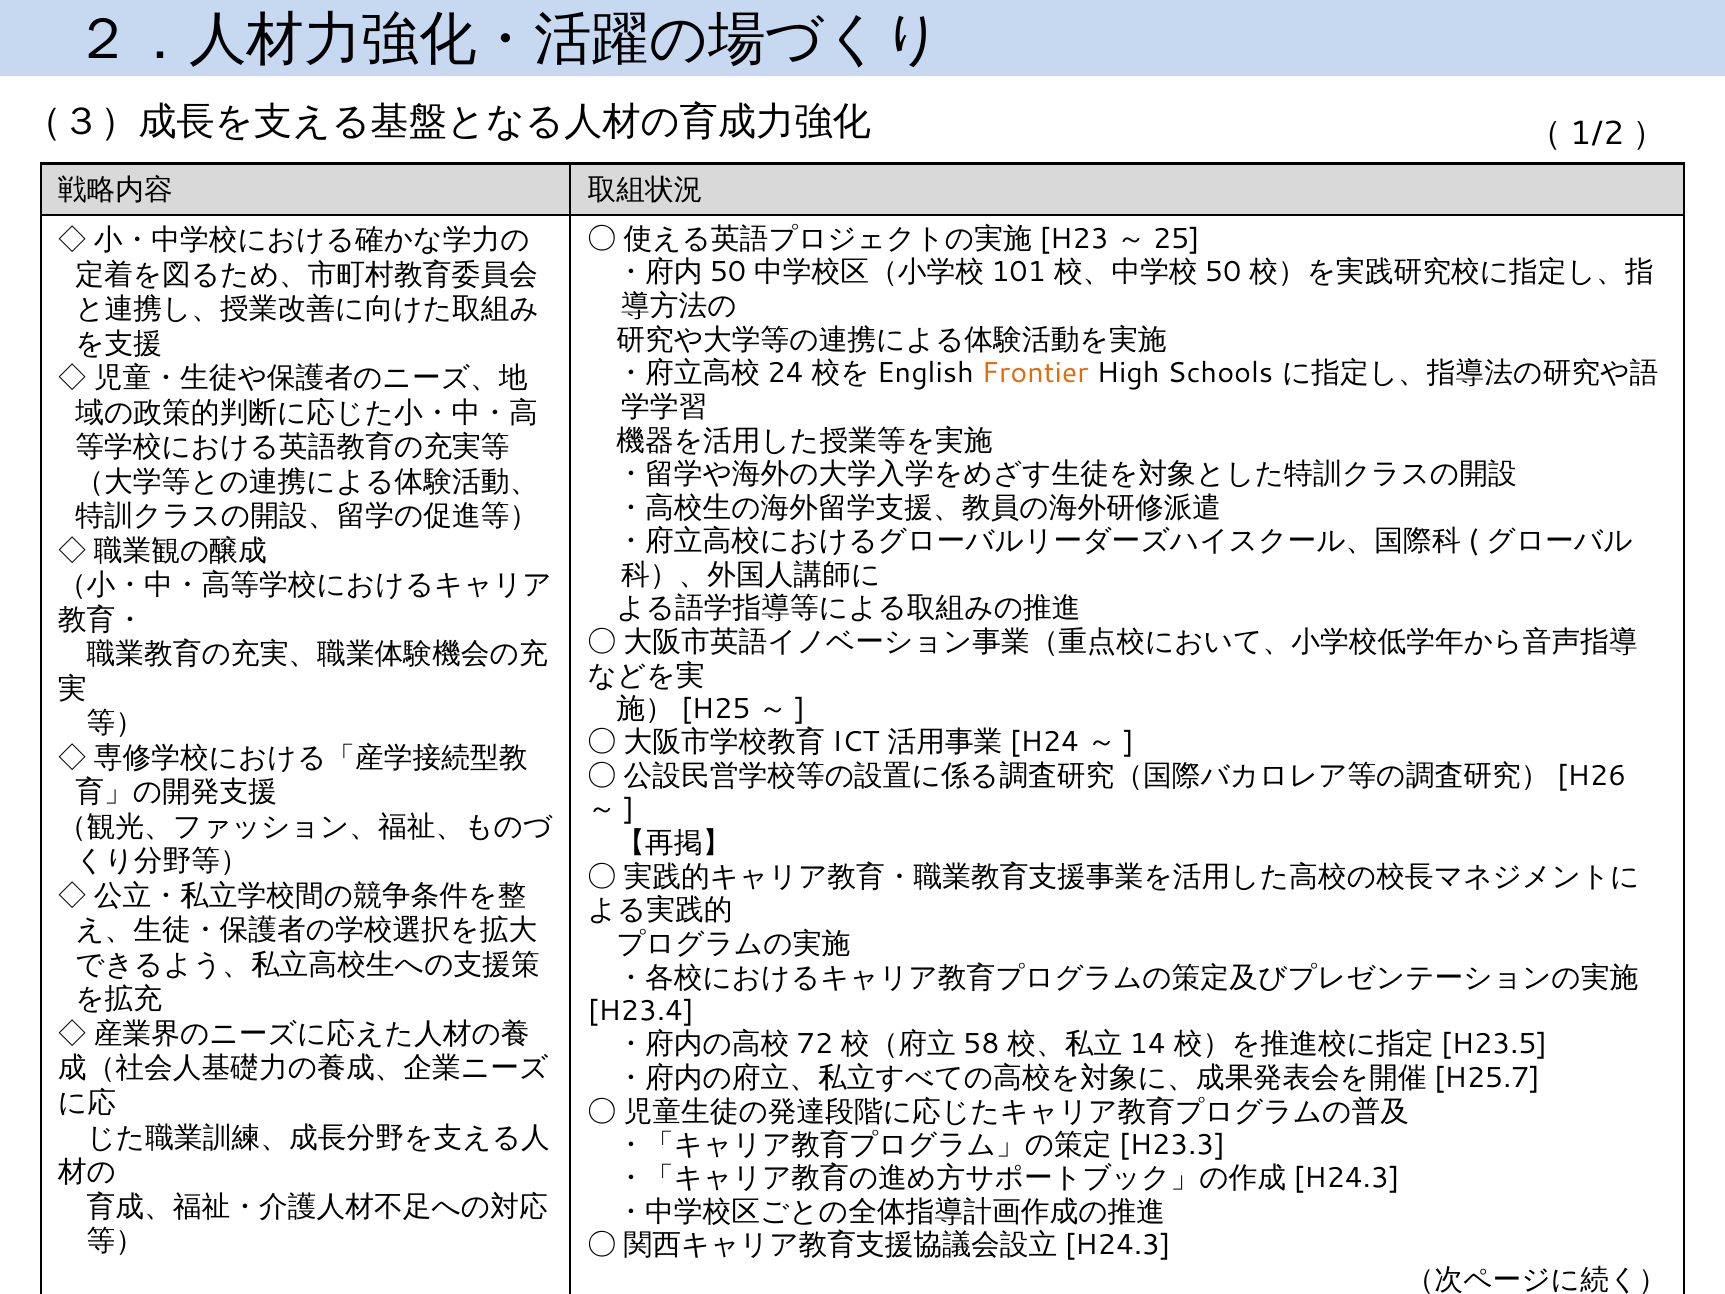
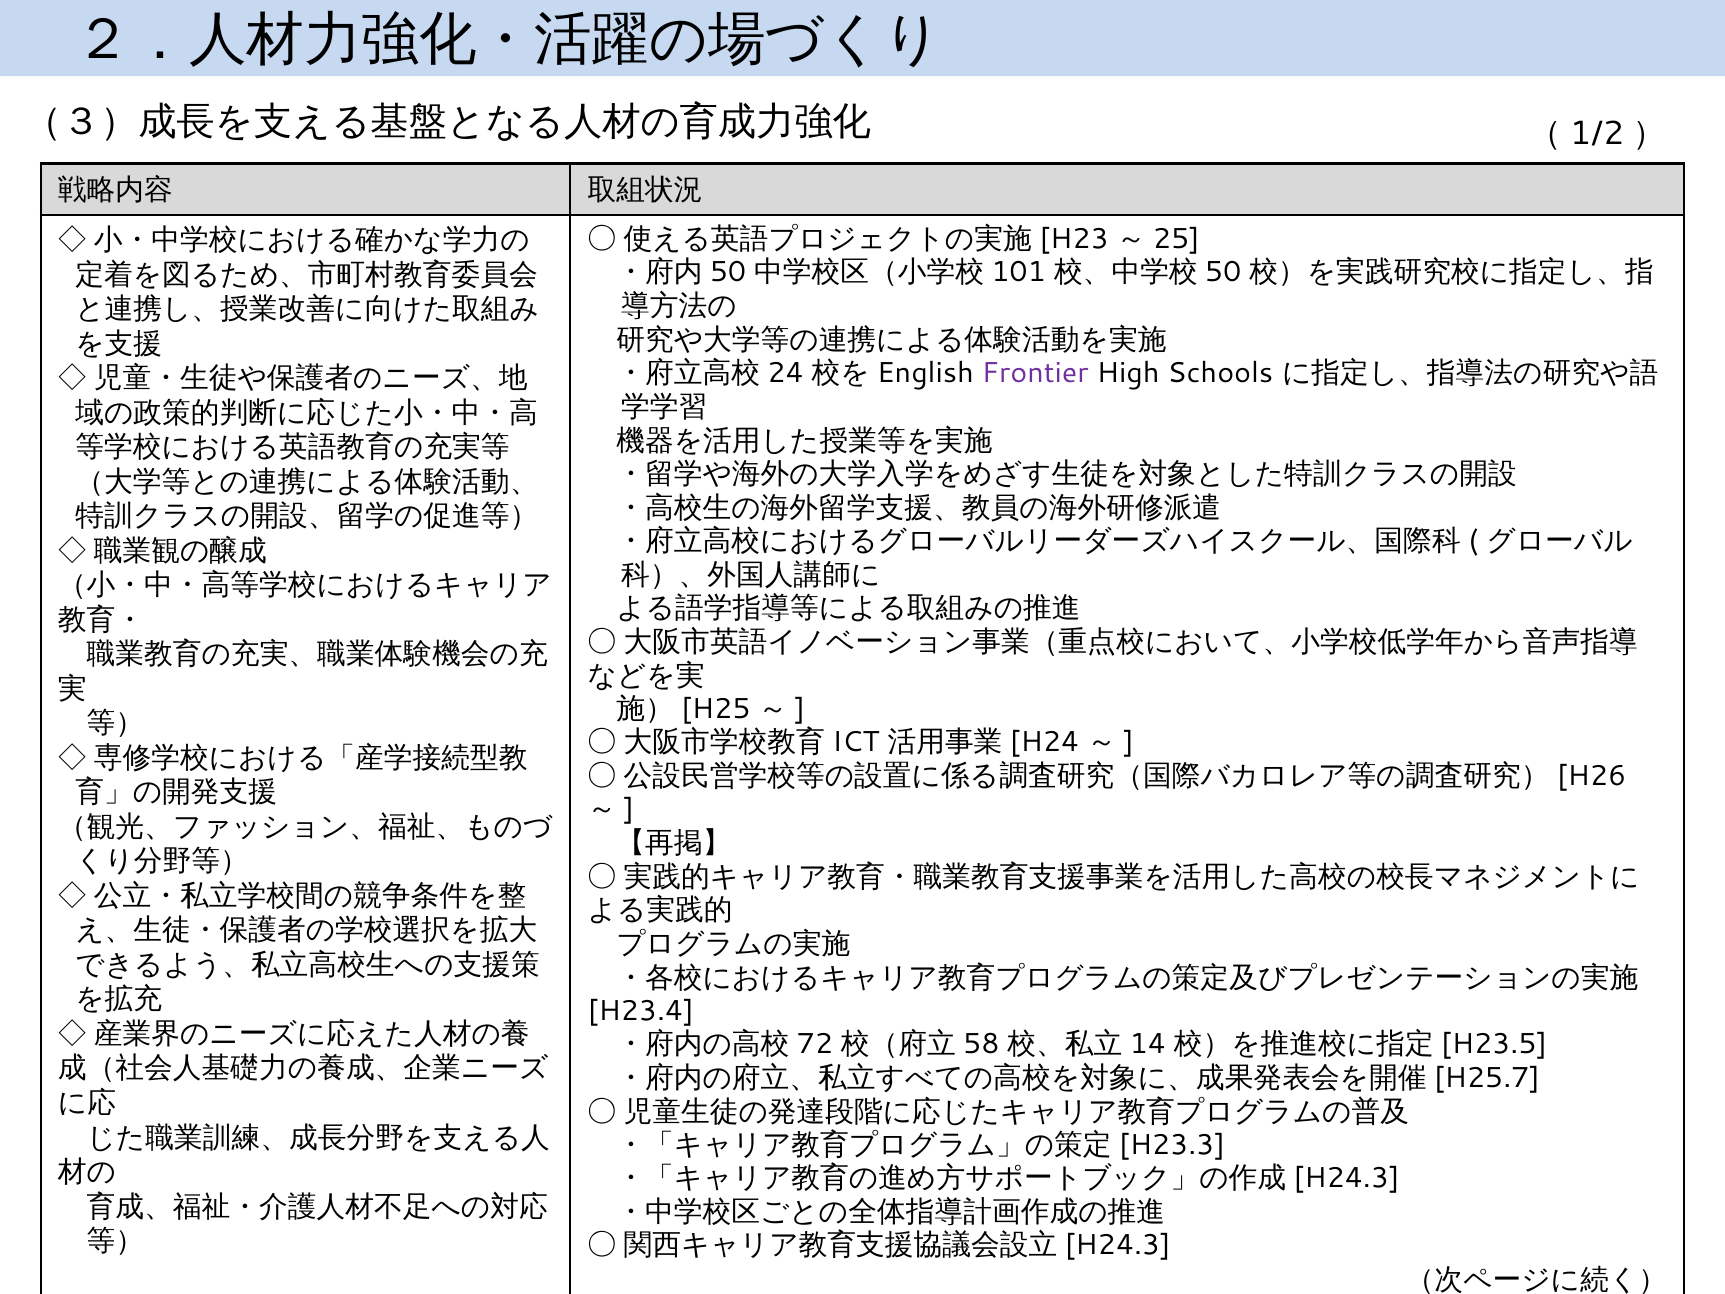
Frontier colour: orange -> purple
